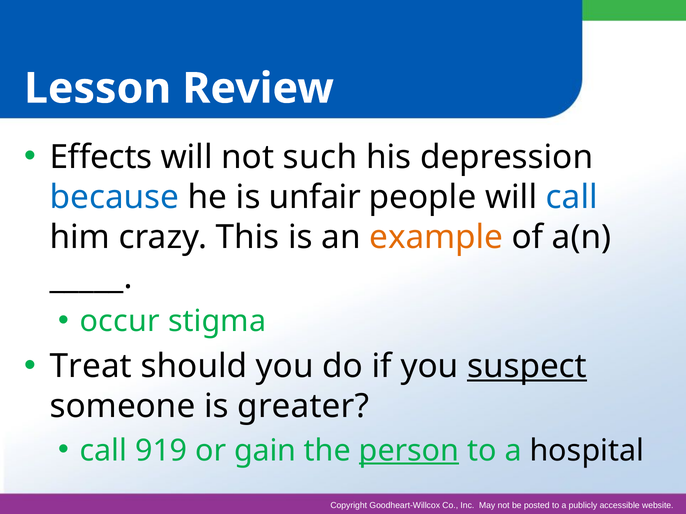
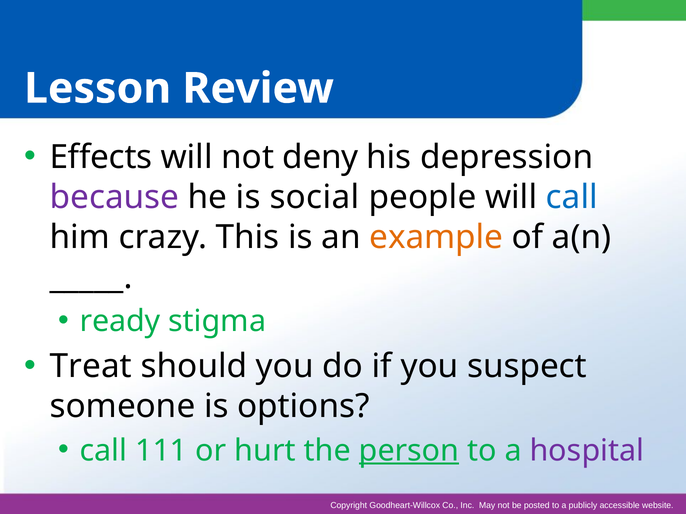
such: such -> deny
because colour: blue -> purple
unfair: unfair -> social
occur: occur -> ready
suspect underline: present -> none
greater: greater -> options
919: 919 -> 111
gain: gain -> hurt
hospital colour: black -> purple
